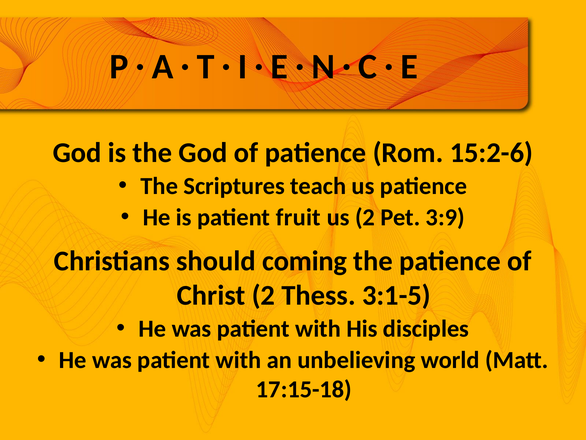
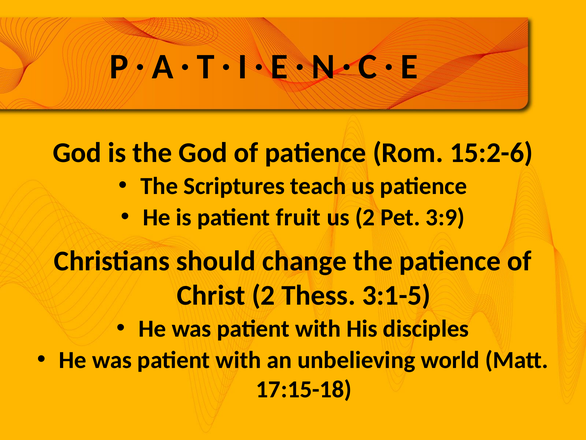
coming: coming -> change
